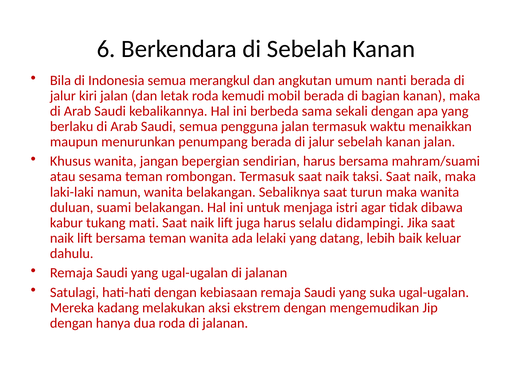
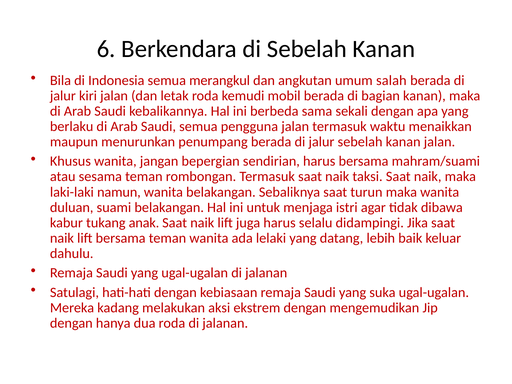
nanti: nanti -> salah
mati: mati -> anak
